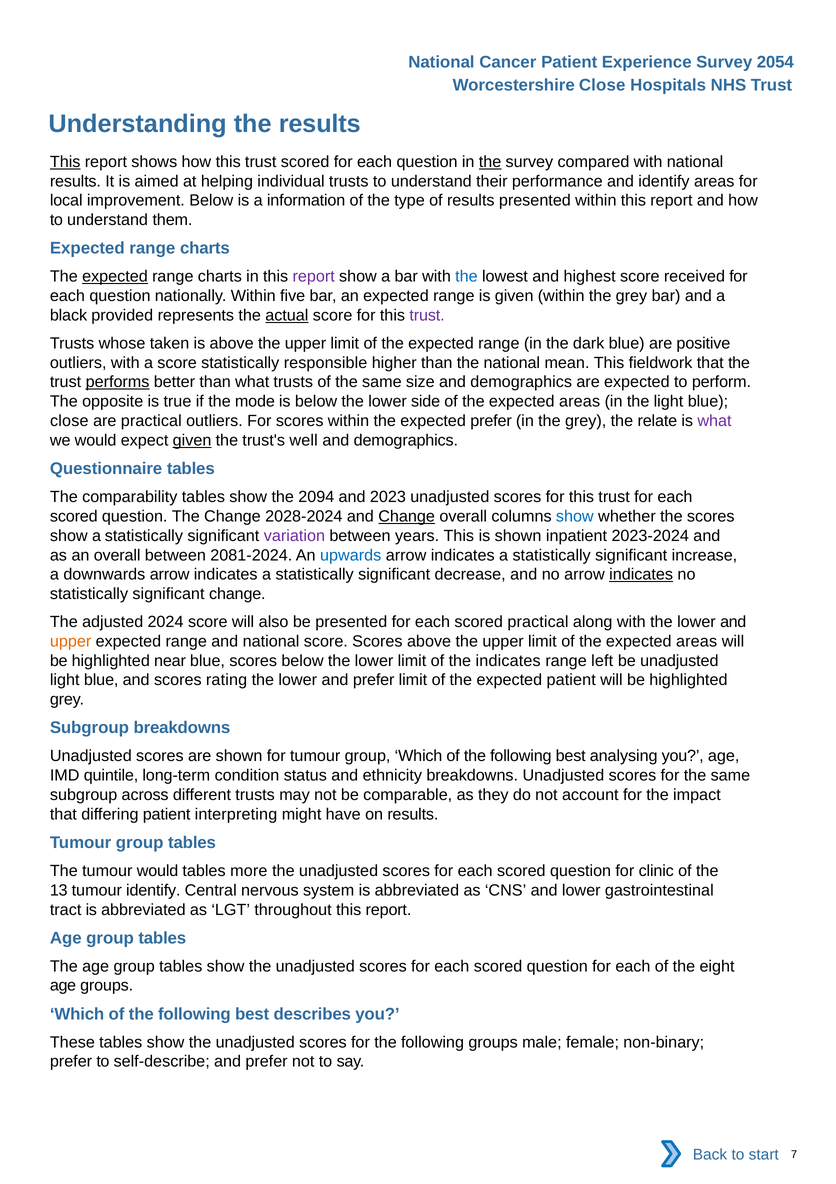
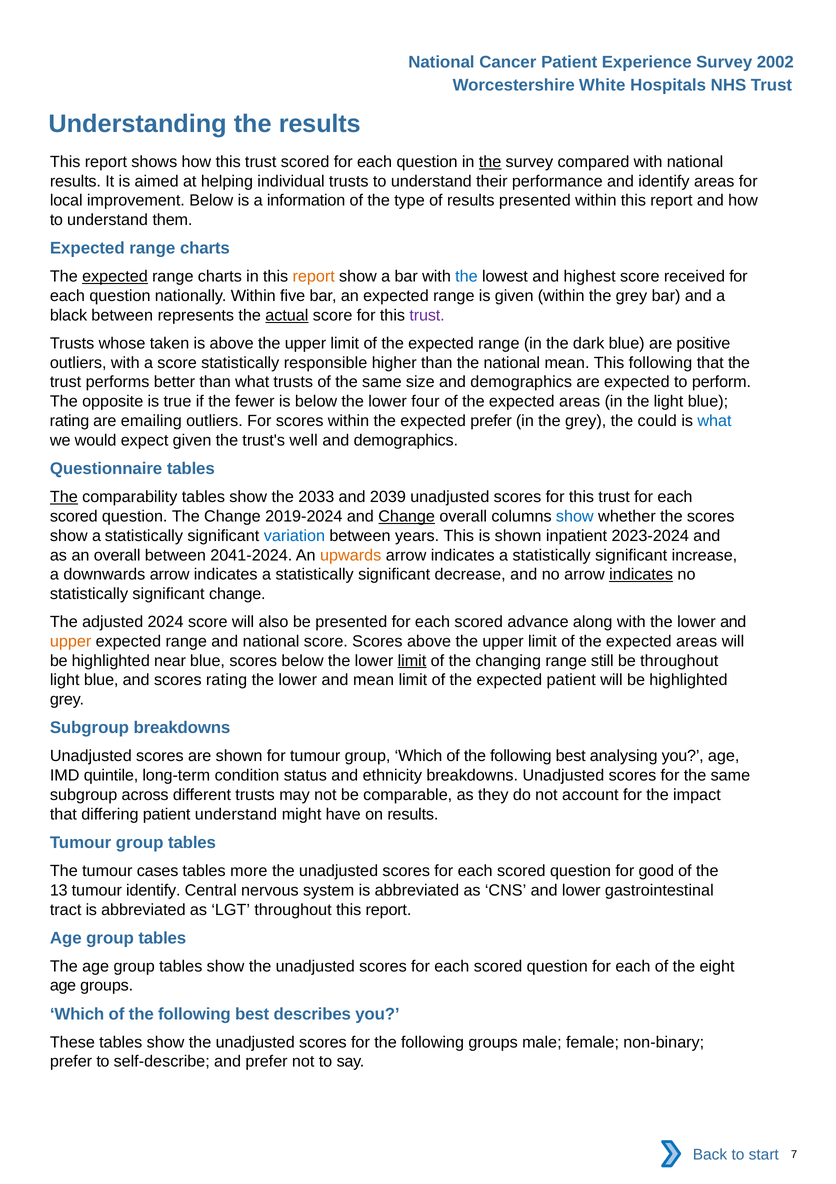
2054: 2054 -> 2002
Worcestershire Close: Close -> White
This at (65, 162) underline: present -> none
report at (314, 276) colour: purple -> orange
black provided: provided -> between
This fieldwork: fieldwork -> following
performs underline: present -> none
mode: mode -> fewer
side: side -> four
close at (69, 421): close -> rating
are practical: practical -> emailing
relate: relate -> could
what at (714, 421) colour: purple -> blue
given at (192, 440) underline: present -> none
The at (64, 497) underline: none -> present
2094: 2094 -> 2033
2023: 2023 -> 2039
2028-2024: 2028-2024 -> 2019-2024
variation colour: purple -> blue
2081-2024: 2081-2024 -> 2041-2024
upwards colour: blue -> orange
scored practical: practical -> advance
limit at (412, 660) underline: none -> present
the indicates: indicates -> changing
left: left -> still
be unadjusted: unadjusted -> throughout
lower and prefer: prefer -> mean
patient interpreting: interpreting -> understand
tumour would: would -> cases
clinic: clinic -> good
